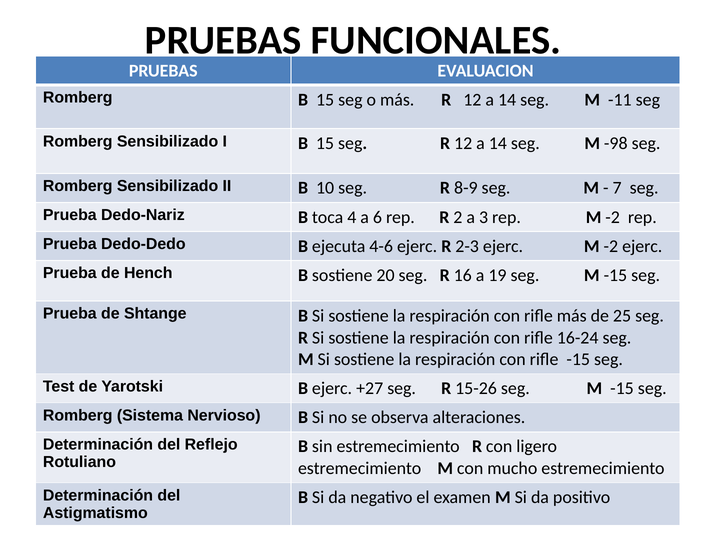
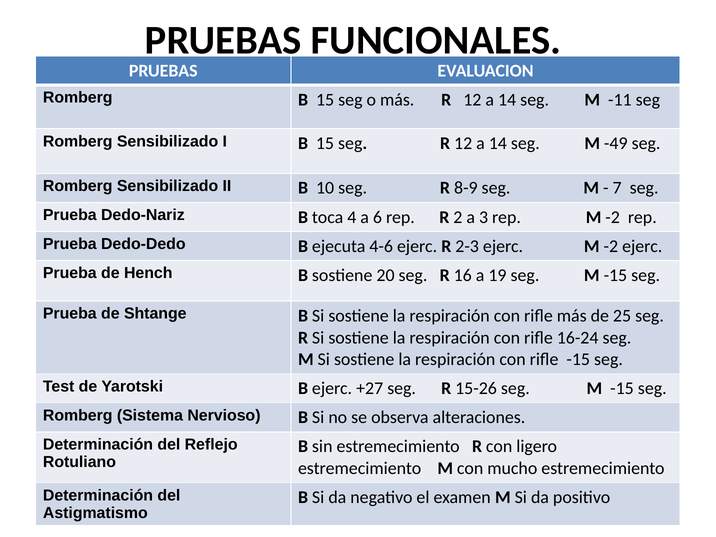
-98: -98 -> -49
